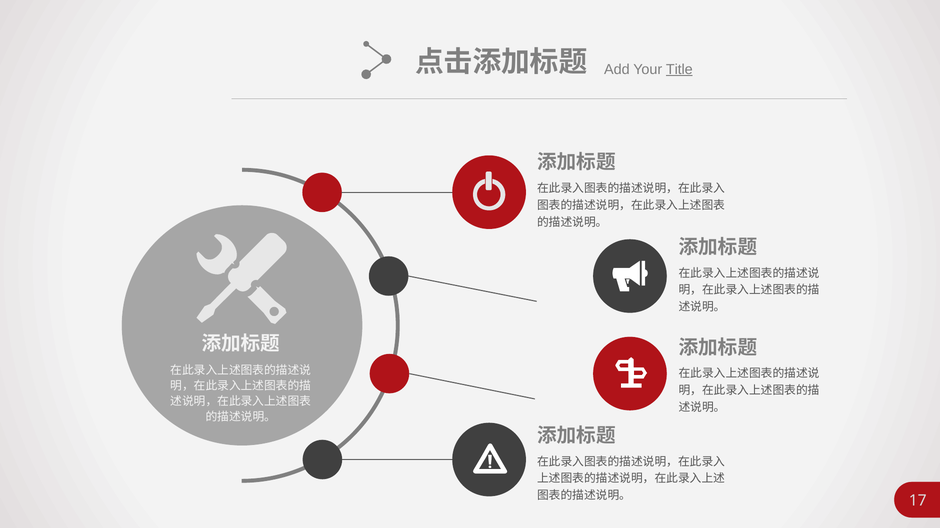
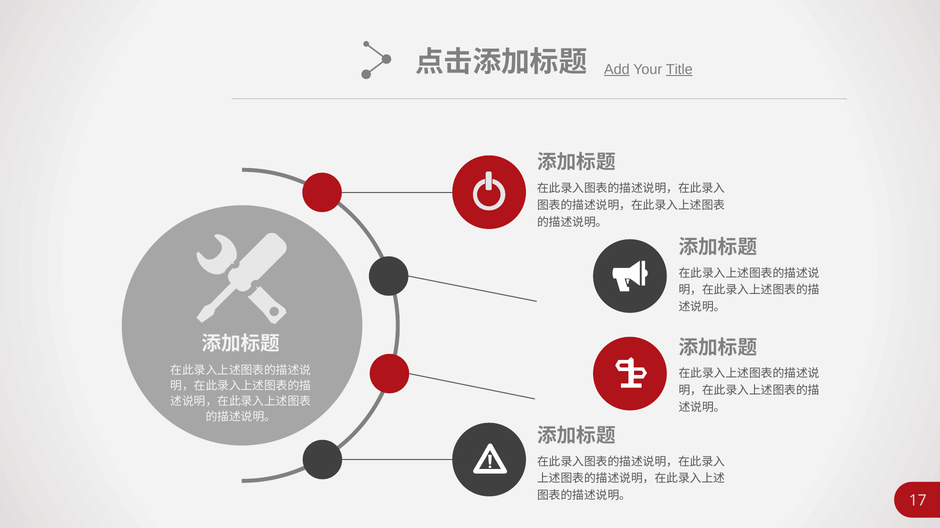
Add underline: none -> present
